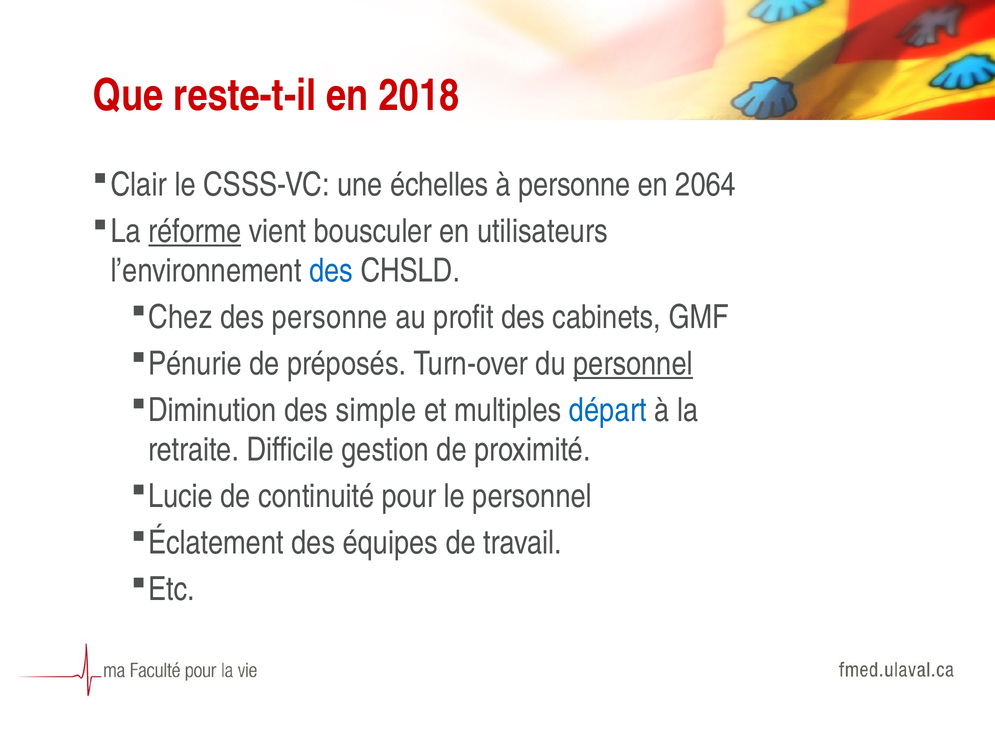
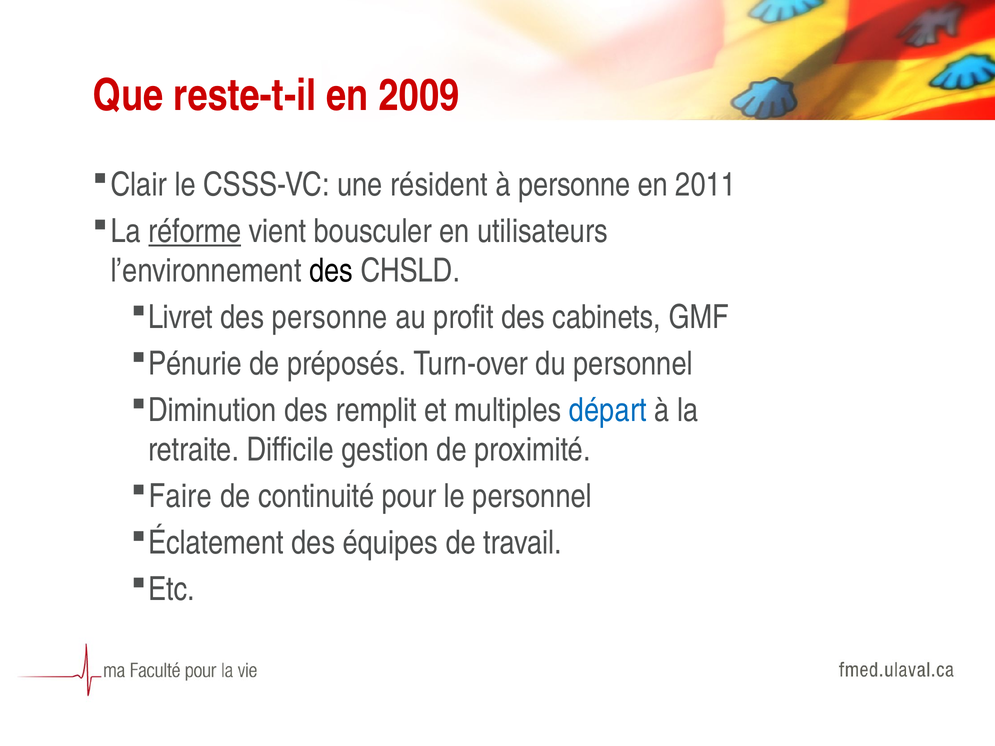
2018: 2018 -> 2009
échelles: échelles -> résident
2064: 2064 -> 2011
des at (331, 271) colour: blue -> black
Chez: Chez -> Livret
personnel at (633, 364) underline: present -> none
simple: simple -> remplit
Lucie: Lucie -> Faire
